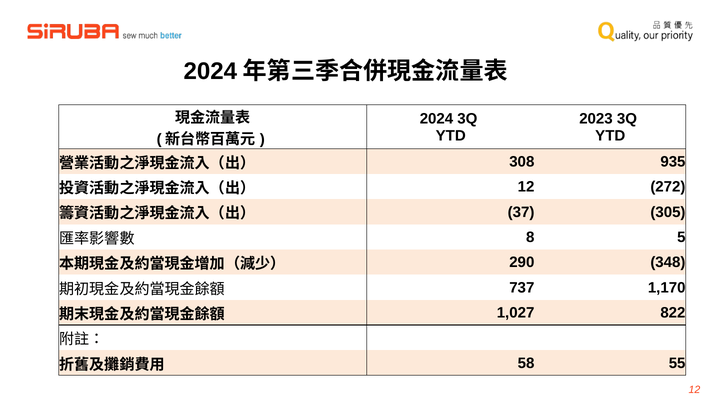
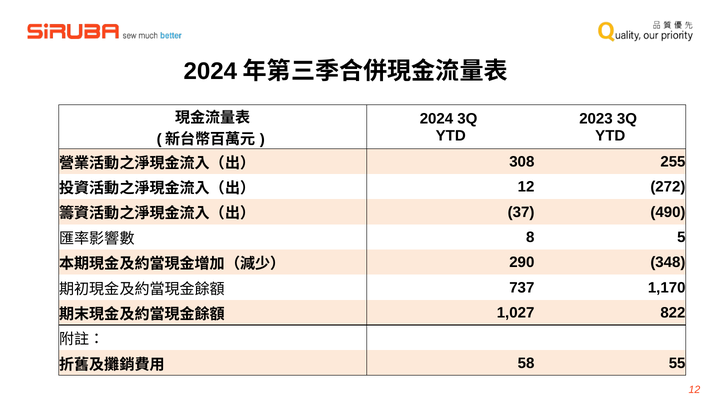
935: 935 -> 255
305: 305 -> 490
